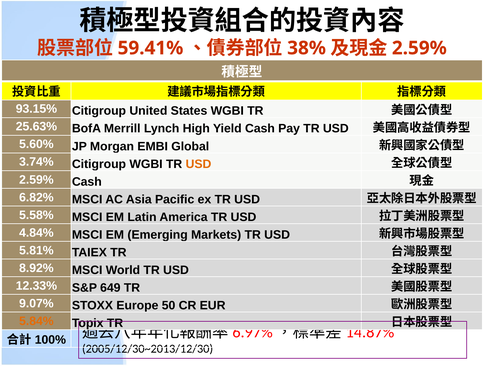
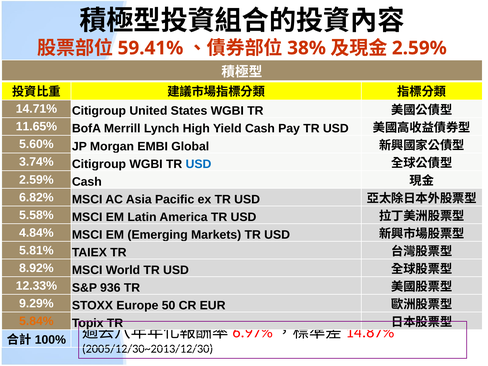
93.15%: 93.15% -> 14.71%
25.63%: 25.63% -> 11.65%
USD at (198, 164) colour: orange -> blue
649: 649 -> 936
9.07%: 9.07% -> 9.29%
